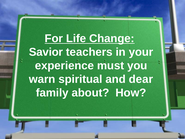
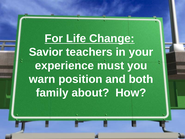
spiritual: spiritual -> position
dear: dear -> both
